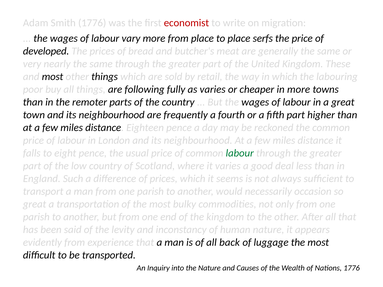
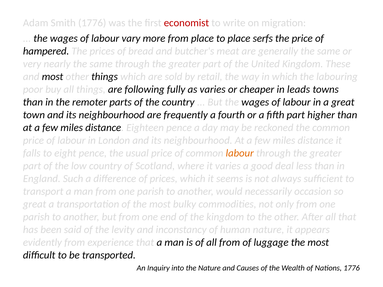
developed: developed -> hampered
in more: more -> leads
labour at (240, 153) colour: green -> orange
all back: back -> from
